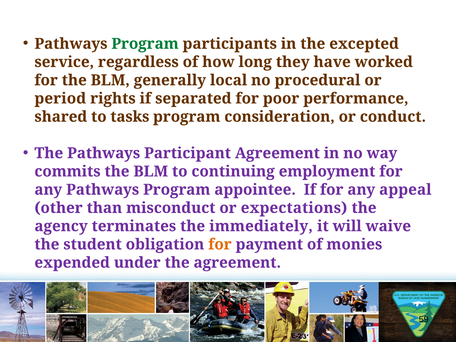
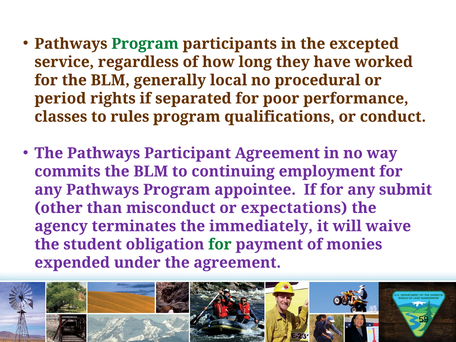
shared: shared -> classes
tasks: tasks -> rules
consideration: consideration -> qualifications
appeal: appeal -> submit
for at (220, 244) colour: orange -> green
